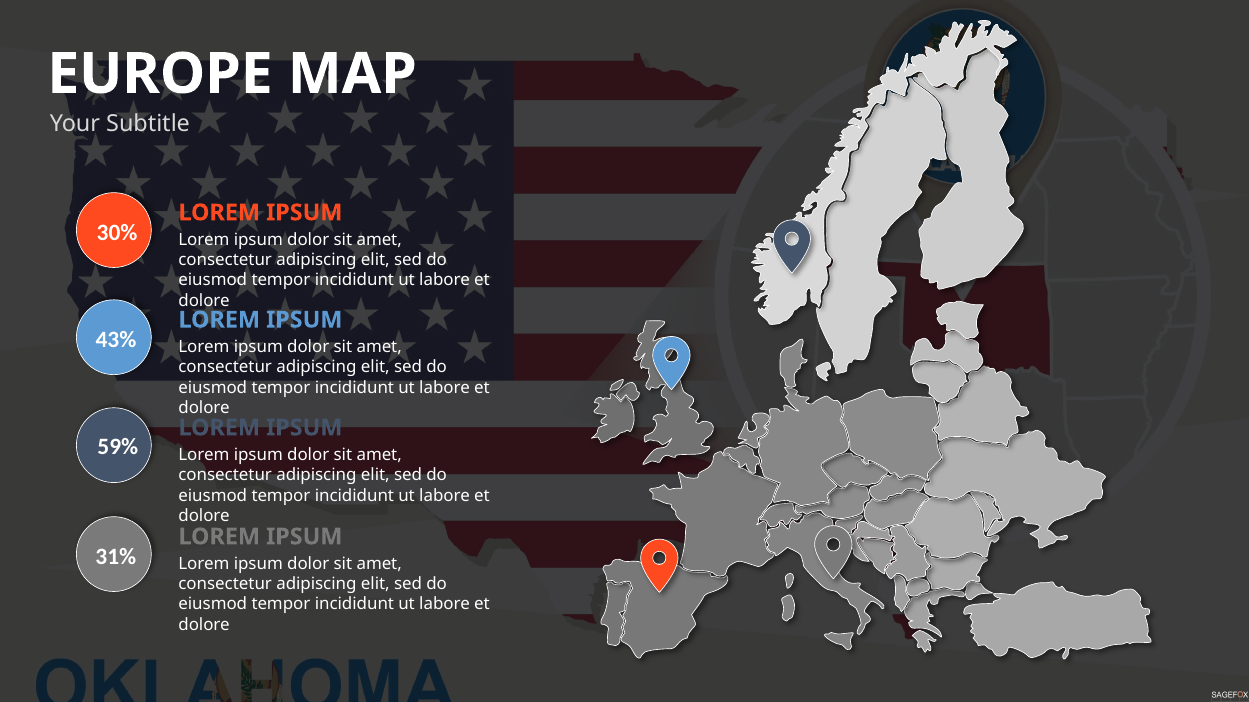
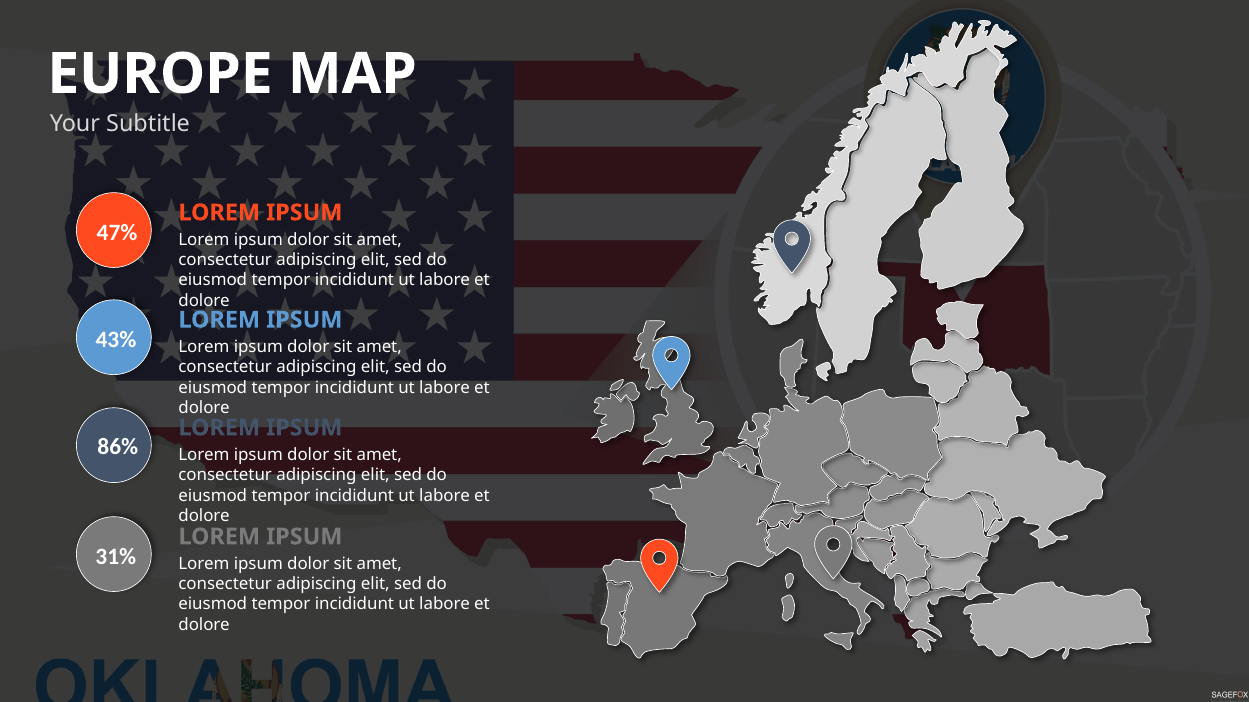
30%: 30% -> 47%
59%: 59% -> 86%
